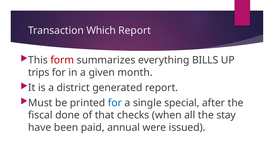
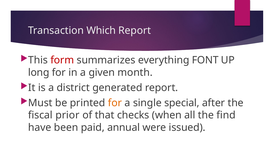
BILLS: BILLS -> FONT
trips: trips -> long
for at (115, 103) colour: blue -> orange
done: done -> prior
stay: stay -> find
